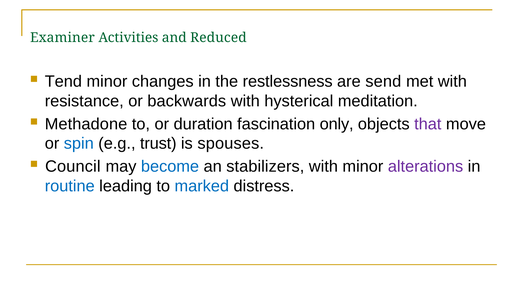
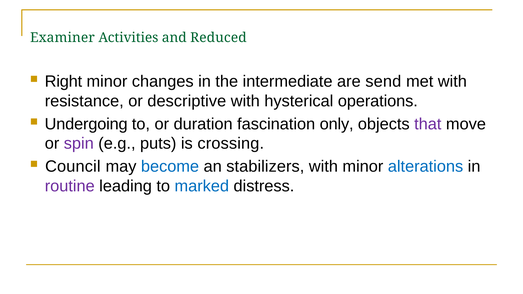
Tend: Tend -> Right
restlessness: restlessness -> intermediate
backwards: backwards -> descriptive
meditation: meditation -> operations
Methadone: Methadone -> Undergoing
spin colour: blue -> purple
trust: trust -> puts
spouses: spouses -> crossing
alterations colour: purple -> blue
routine colour: blue -> purple
